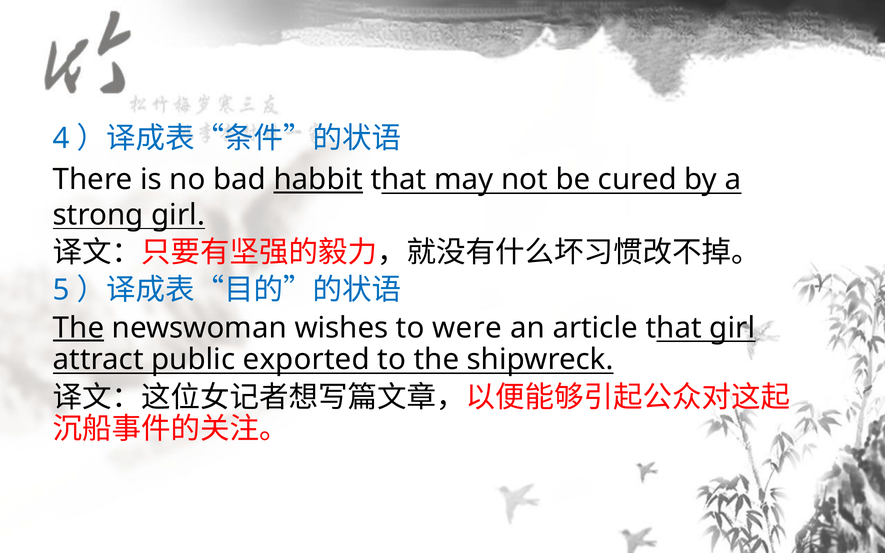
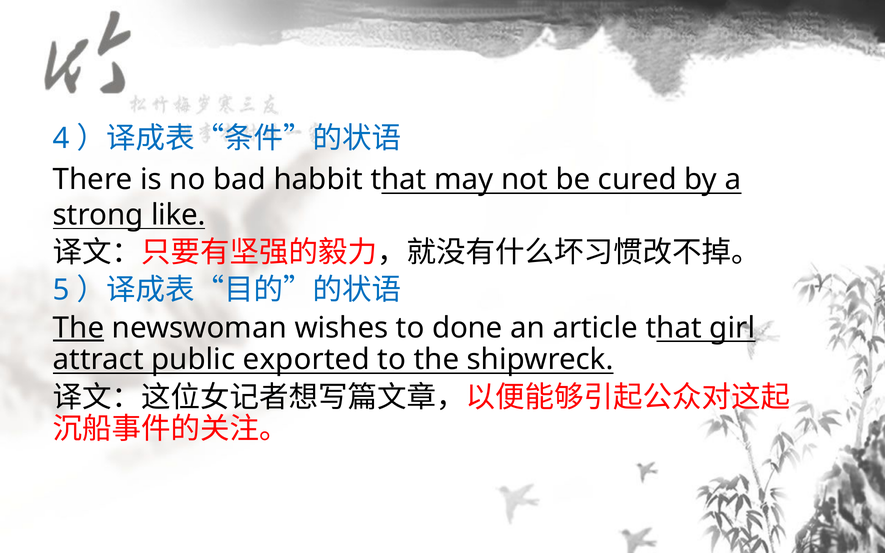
habbit underline: present -> none
strong girl: girl -> like
were: were -> done
